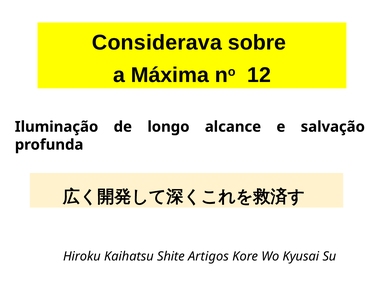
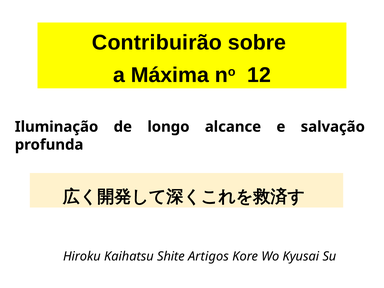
Considerava: Considerava -> Contribuirão
